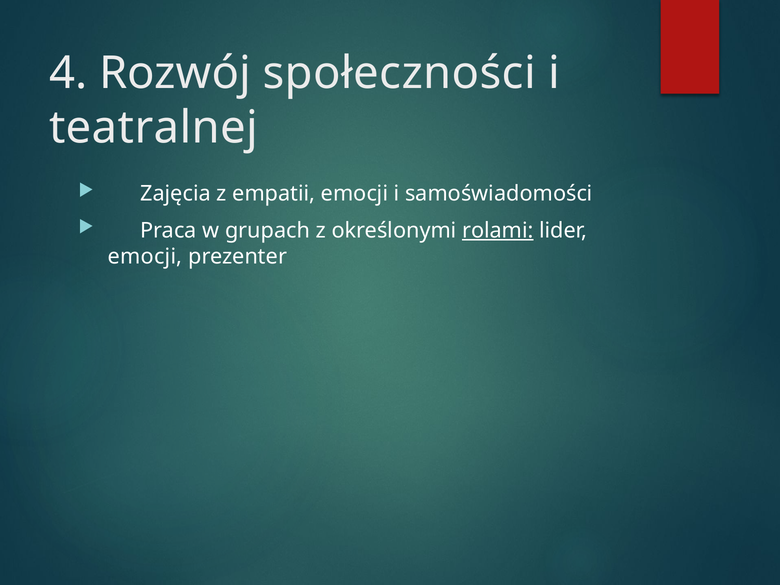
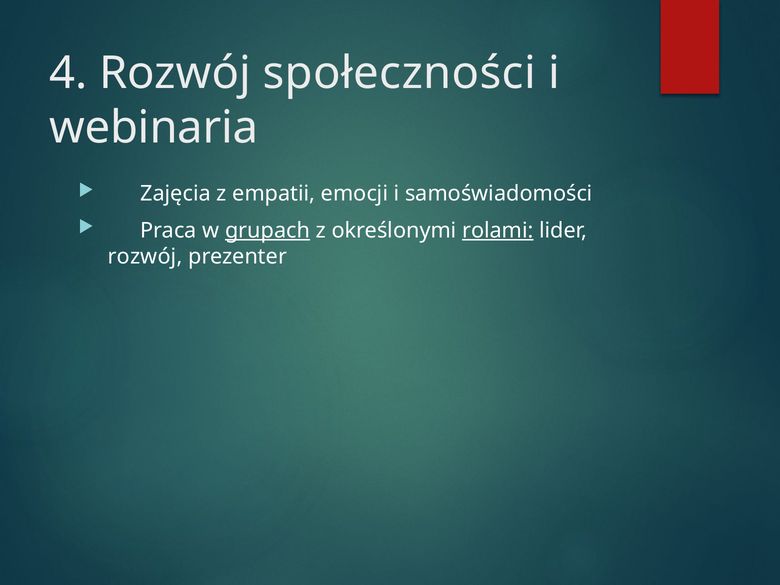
teatralnej: teatralnej -> webinaria
grupach underline: none -> present
emocji at (145, 256): emocji -> rozwój
